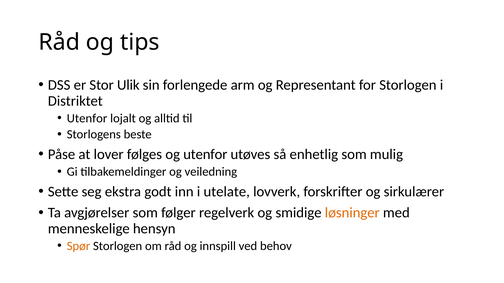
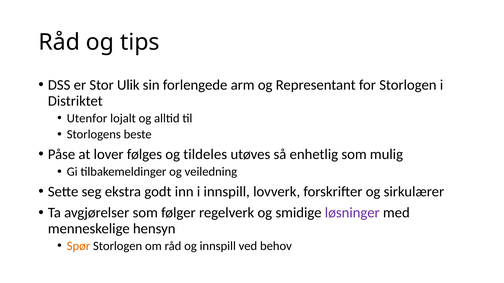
og utenfor: utenfor -> tildeles
i utelate: utelate -> innspill
løsninger colour: orange -> purple
